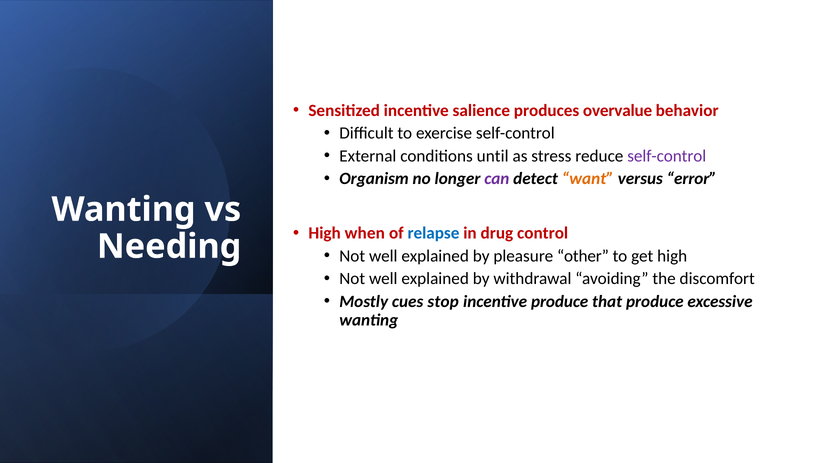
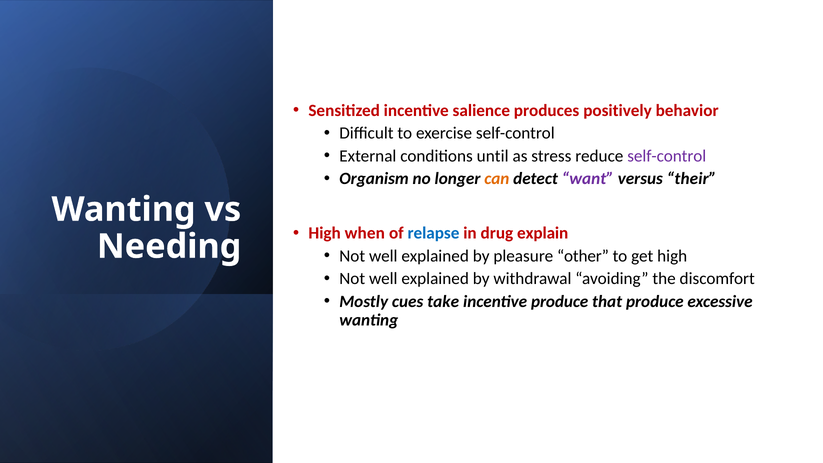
overvalue: overvalue -> positively
can colour: purple -> orange
want colour: orange -> purple
error: error -> their
control: control -> explain
stop: stop -> take
